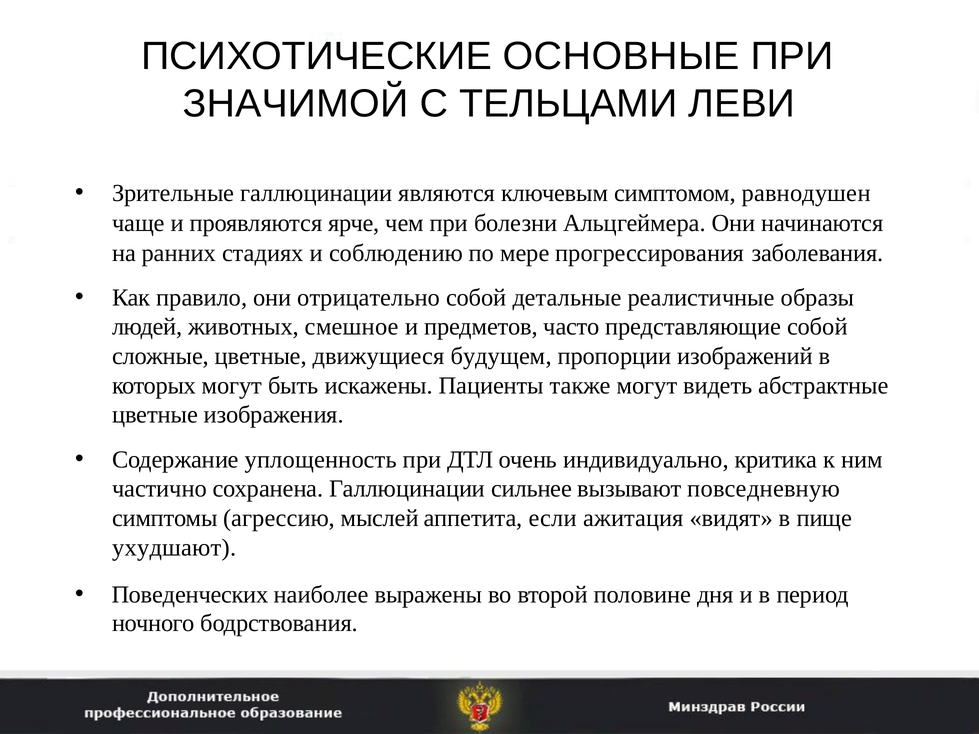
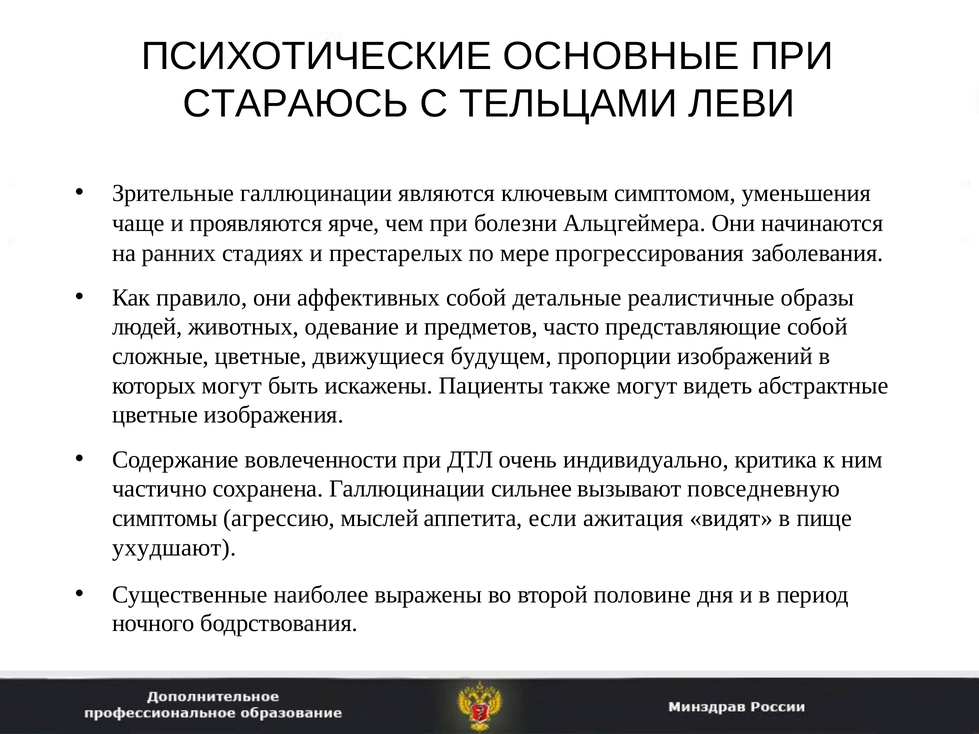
ЗНАЧИМОЙ: ЗНАЧИМОЙ -> СТАРАЮСЬ
равнодушен: равнодушен -> уменьшения
соблюдению: соблюдению -> престарелых
отрицательно: отрицательно -> аффективных
смешное: смешное -> одевание
уплощенность: уплощенность -> вовлеченности
Поведенческих: Поведенческих -> Существенные
